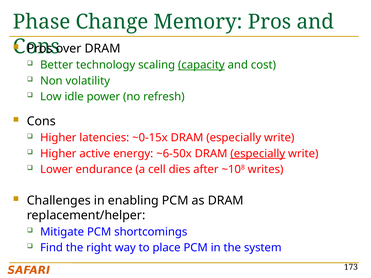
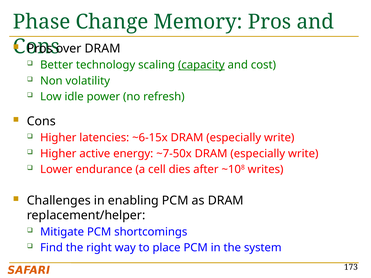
~0-15x: ~0-15x -> ~6-15x
~6-50x: ~6-50x -> ~7-50x
especially at (258, 154) underline: present -> none
